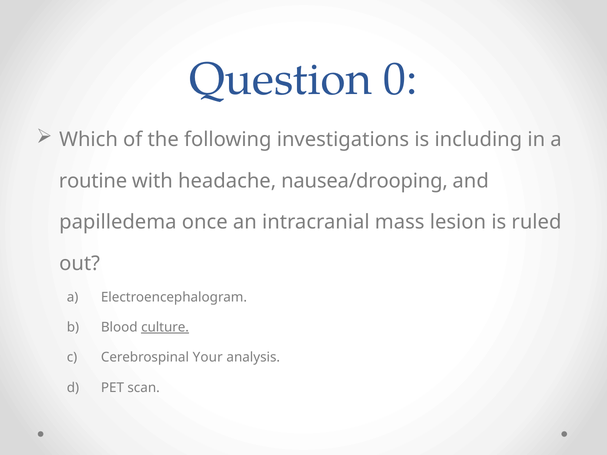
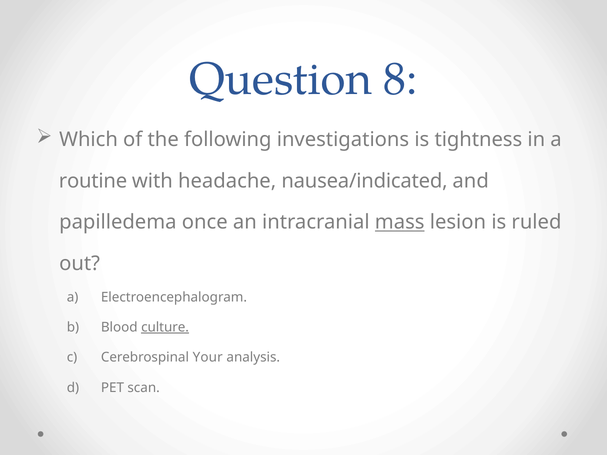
0: 0 -> 8
including: including -> tightness
nausea/drooping: nausea/drooping -> nausea/indicated
mass underline: none -> present
